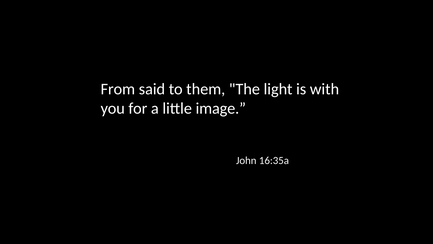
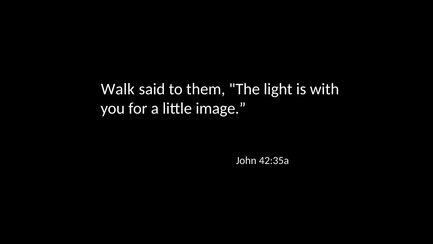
From: From -> Walk
16:35a: 16:35a -> 42:35a
